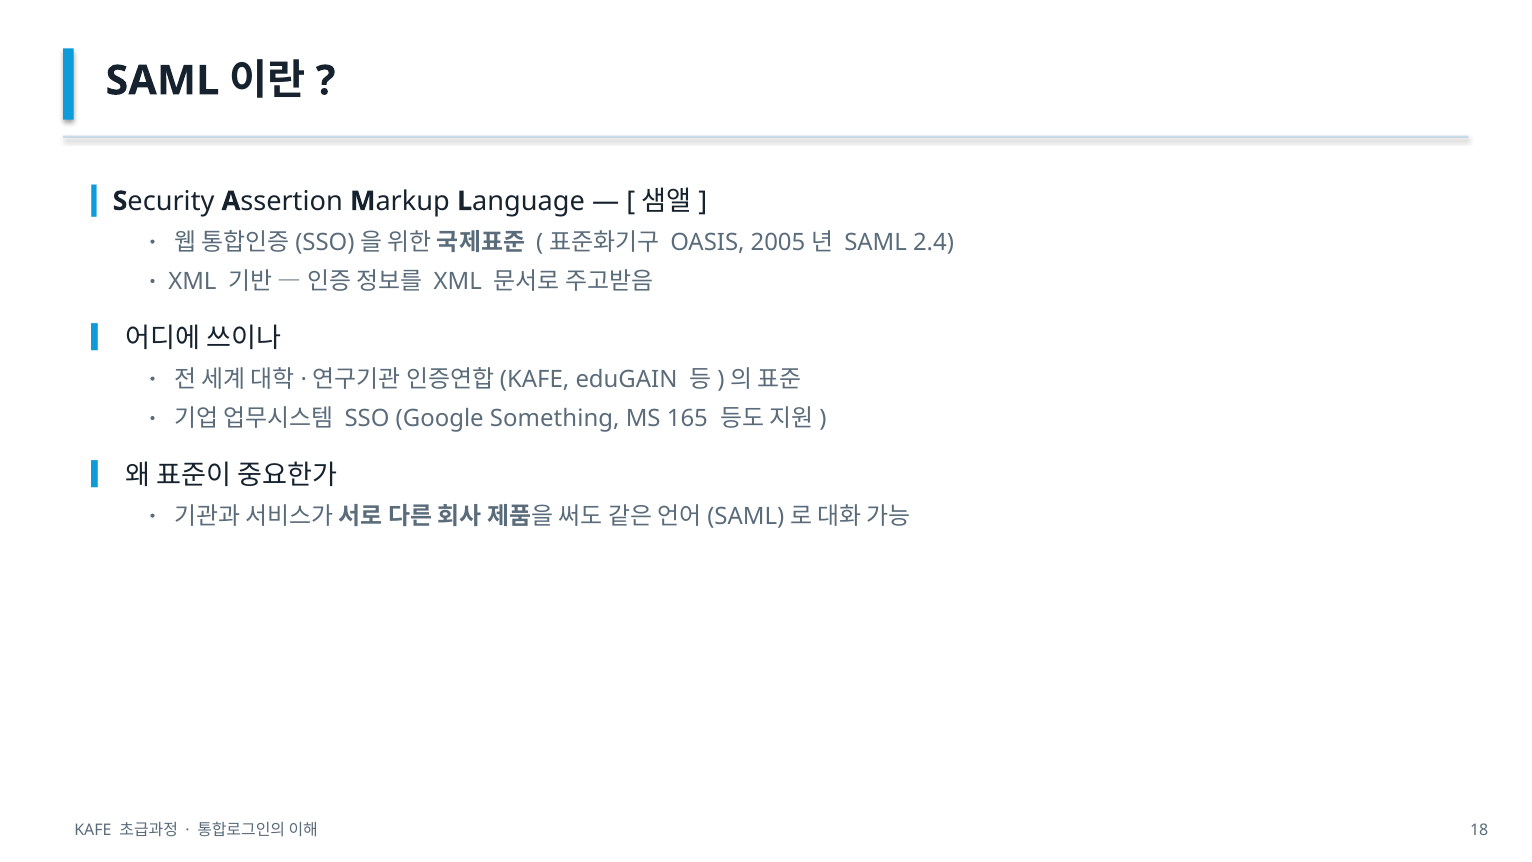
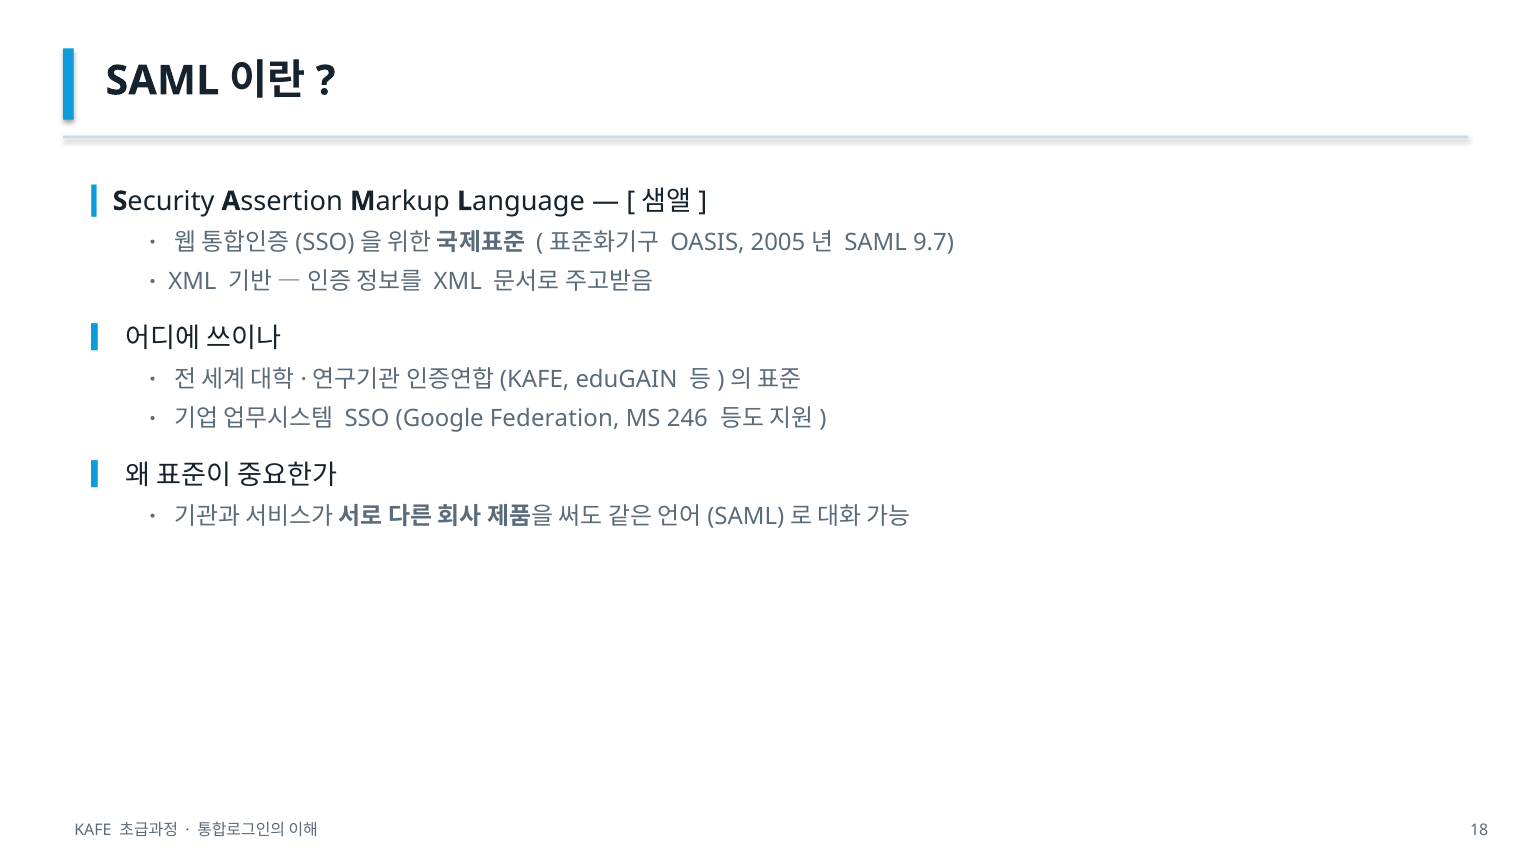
2.4: 2.4 -> 9.7
Something: Something -> Federation
165: 165 -> 246
